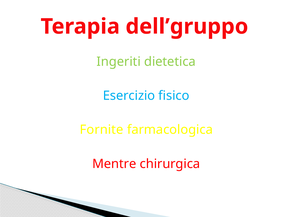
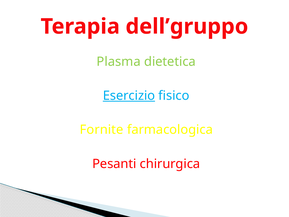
Ingeriti: Ingeriti -> Plasma
Esercizio underline: none -> present
Mentre: Mentre -> Pesanti
